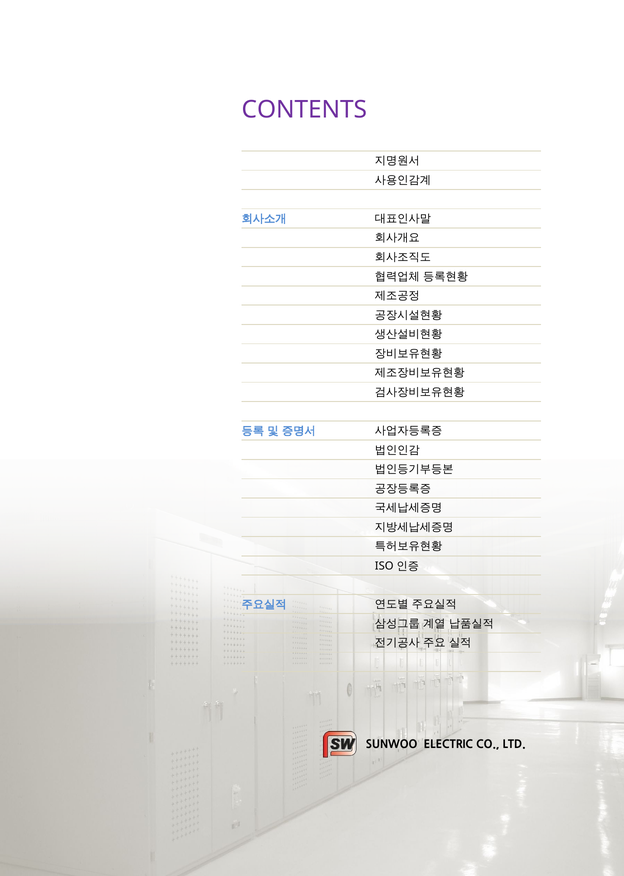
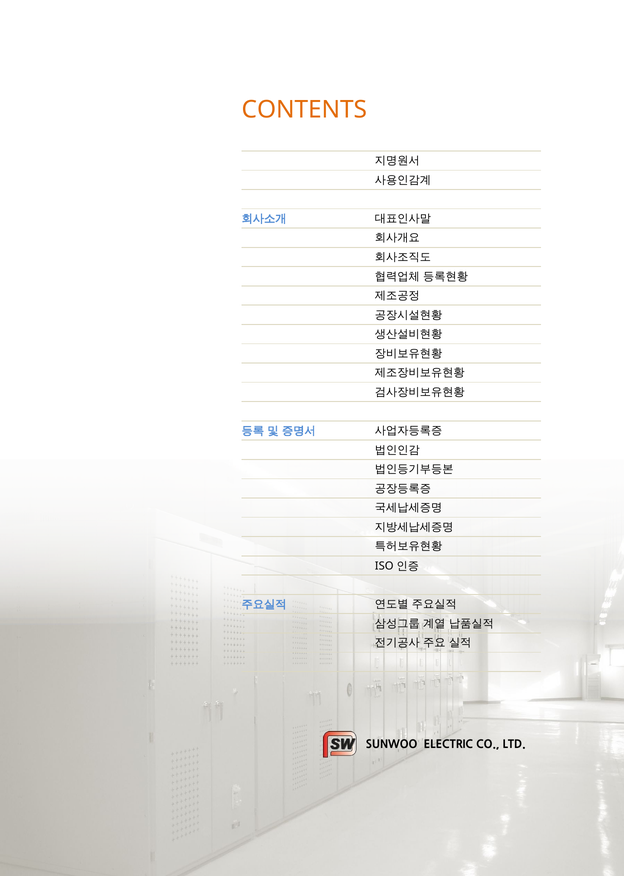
CONTENTS colour: purple -> orange
